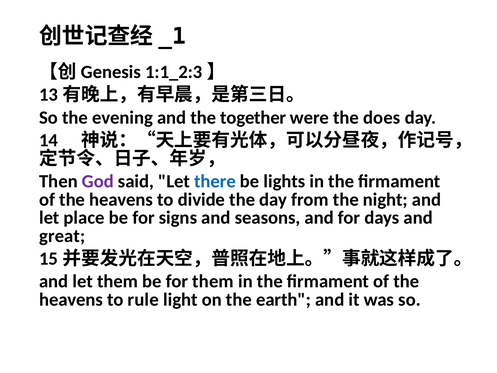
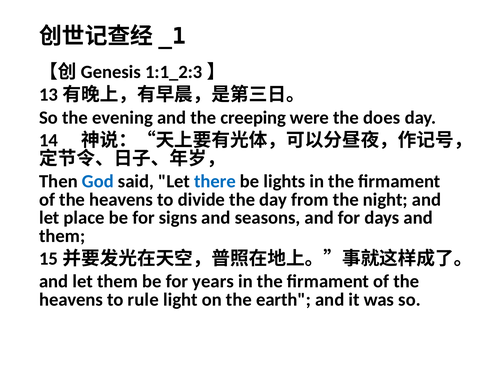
together: together -> creeping
God colour: purple -> blue
great at (62, 236): great -> them
for them: them -> years
